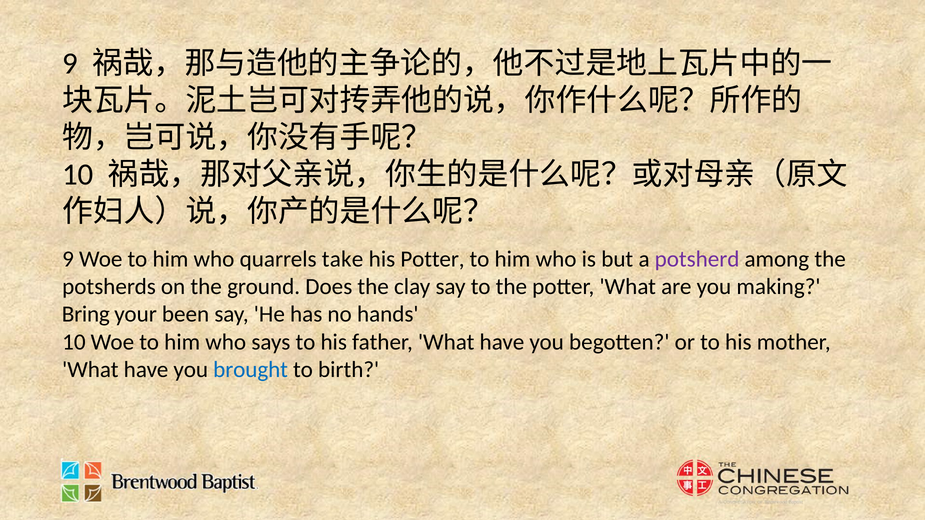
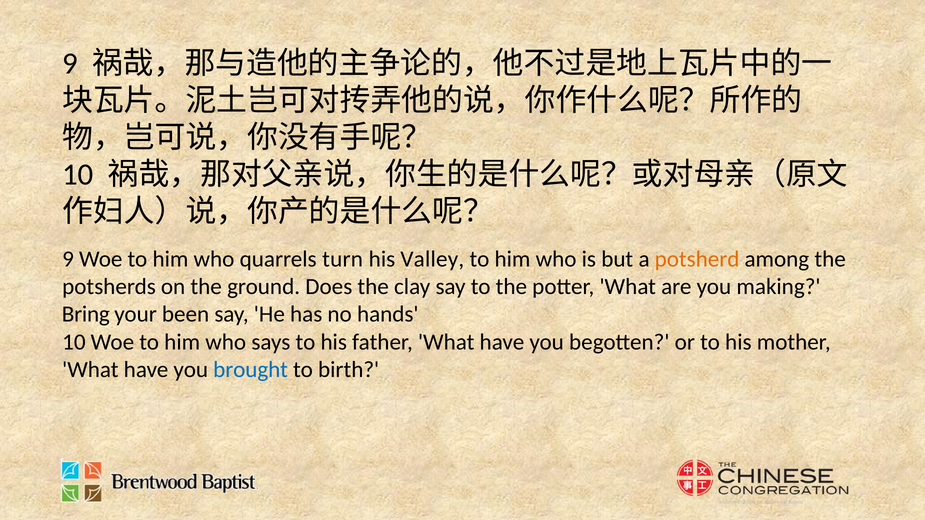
take: take -> turn
his Potter: Potter -> Valley
potsherd colour: purple -> orange
